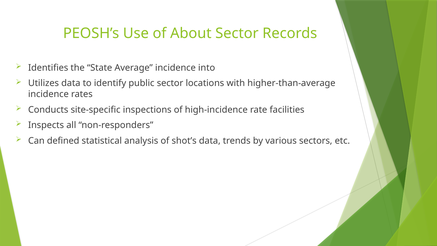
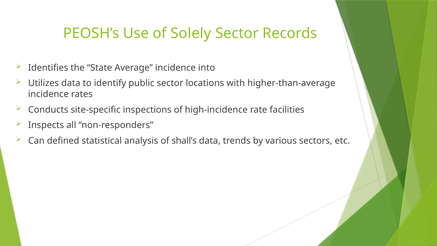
About: About -> Solely
shot’s: shot’s -> shall’s
